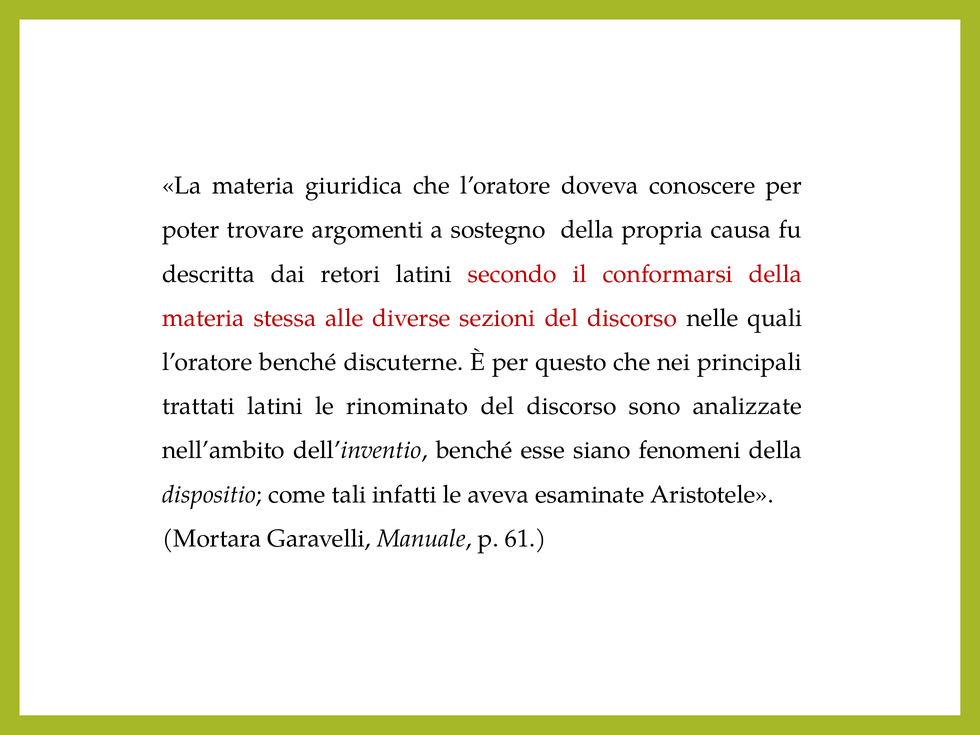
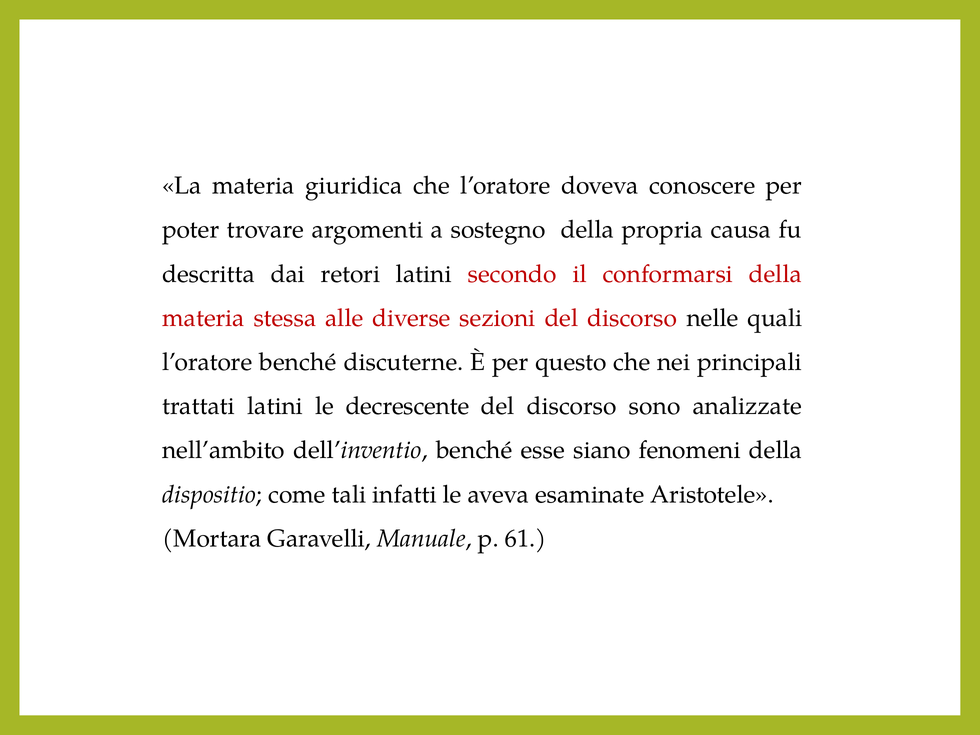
rinominato: rinominato -> decrescente
